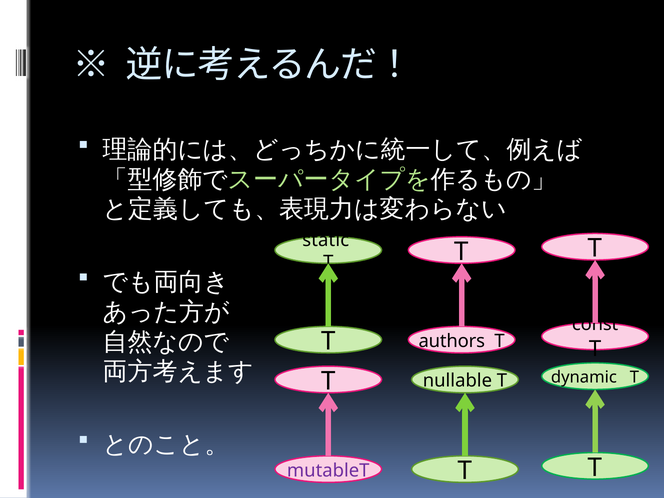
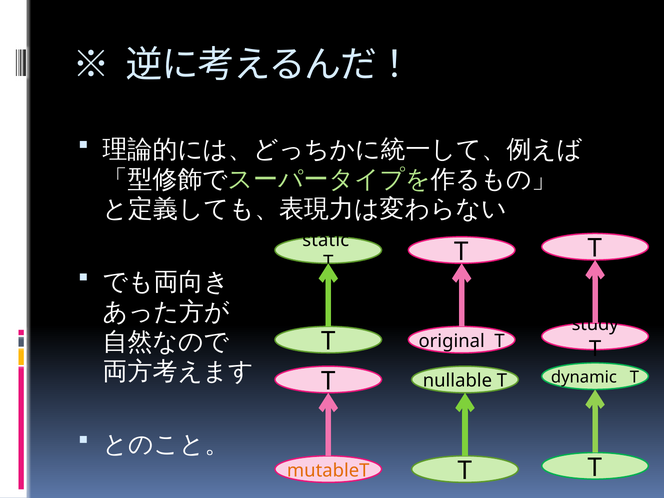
const: const -> study
authors: authors -> original
mutableT colour: purple -> orange
